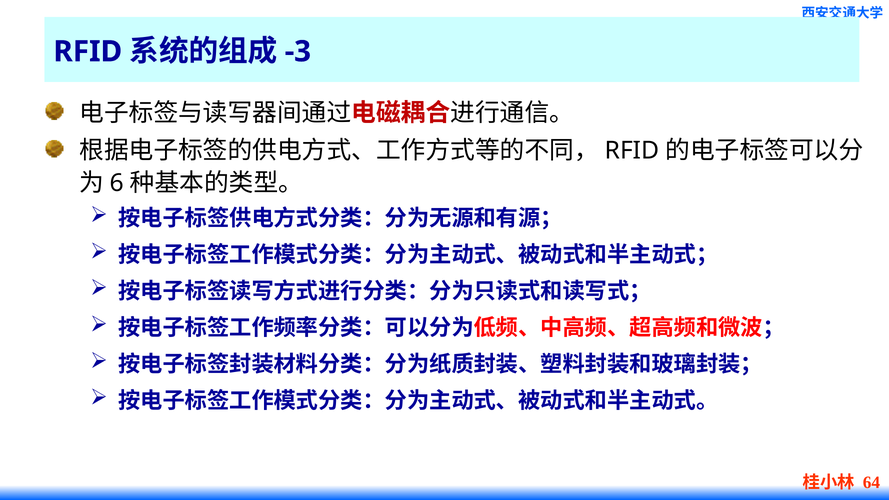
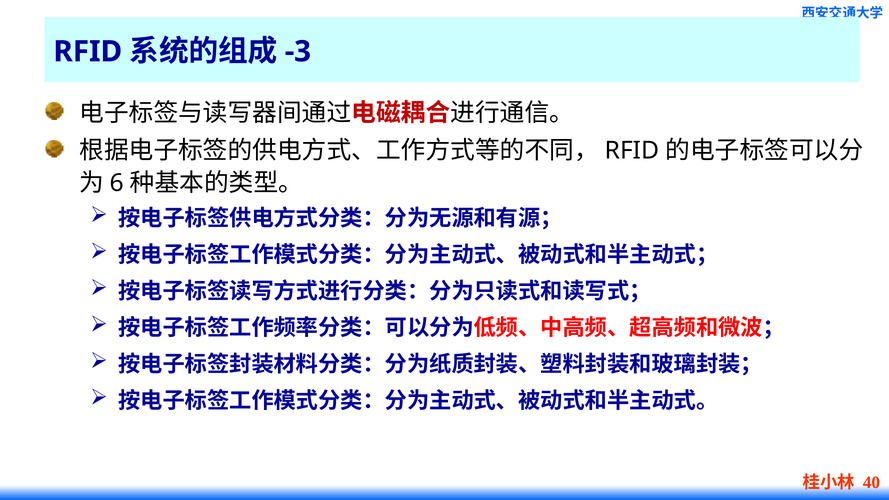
64: 64 -> 40
